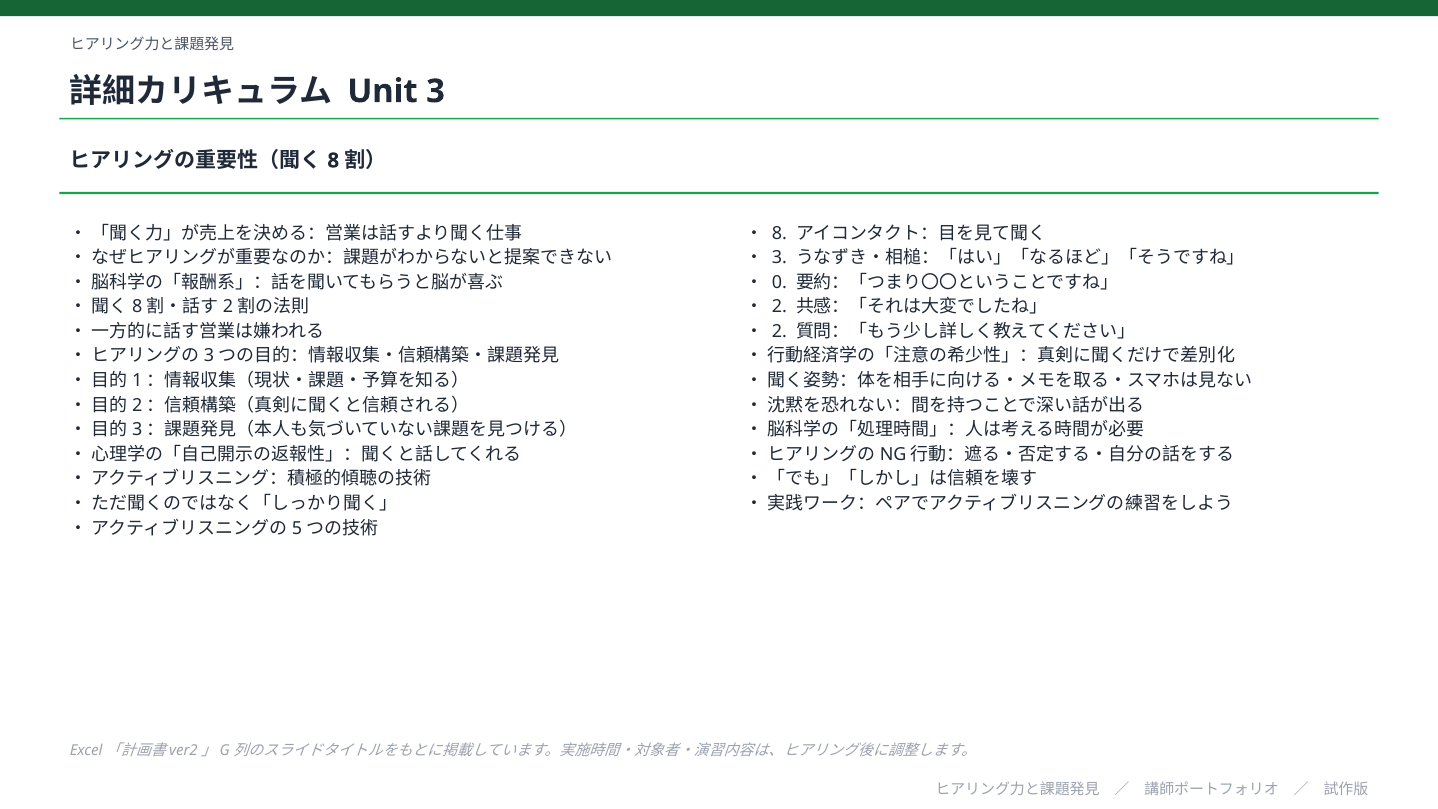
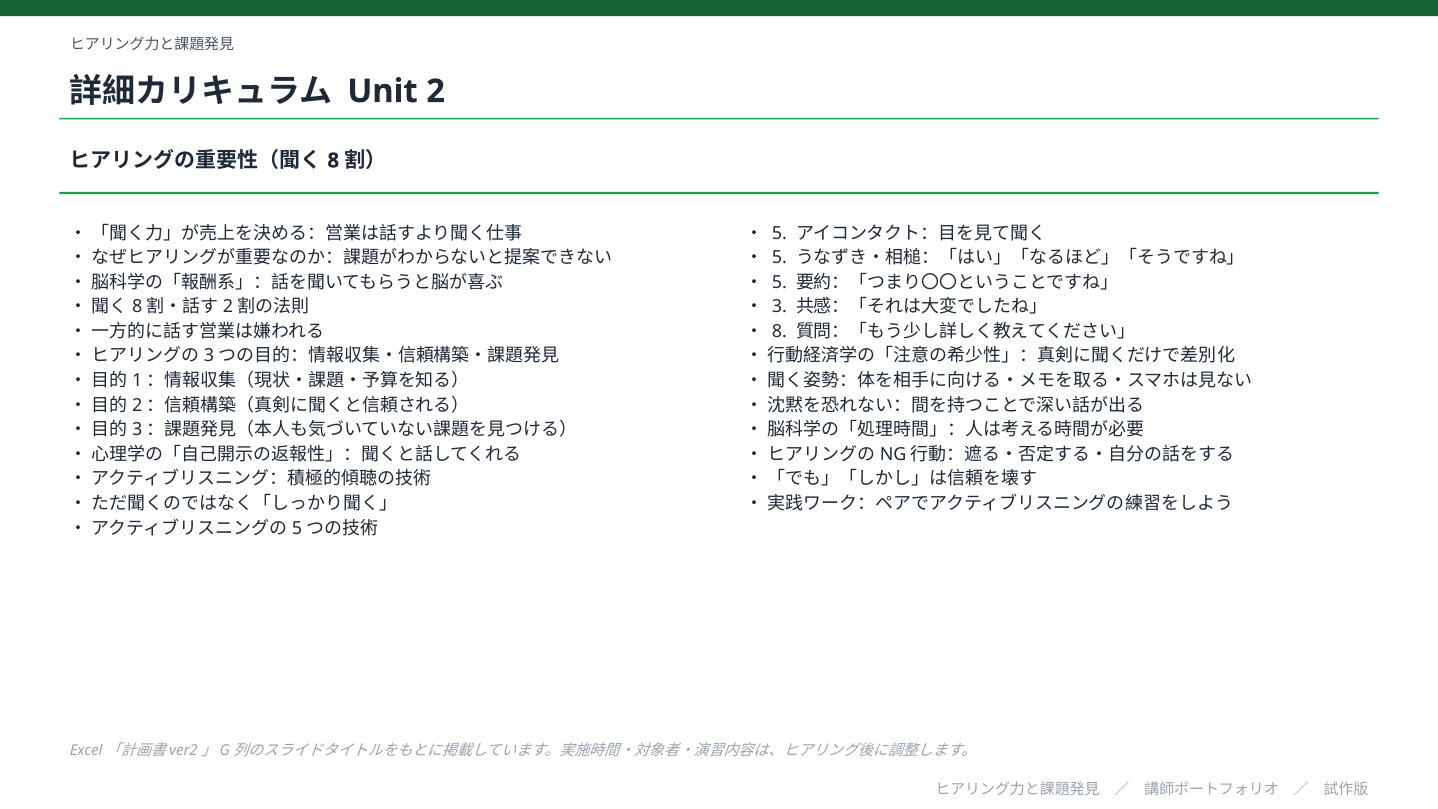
Unit 3: 3 -> 2
8 at (779, 233): 8 -> 5
3 at (779, 258): 3 -> 5
0 at (779, 282): 0 -> 5
2 at (779, 307): 2 -> 3
2 at (779, 331): 2 -> 8
